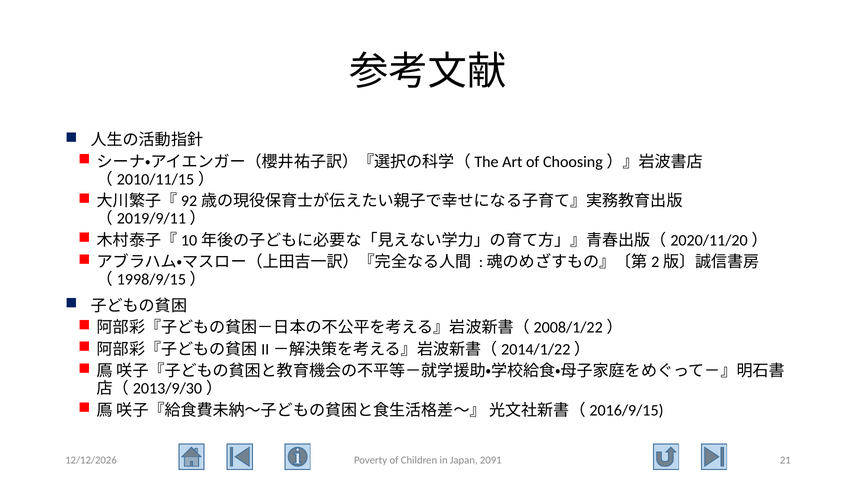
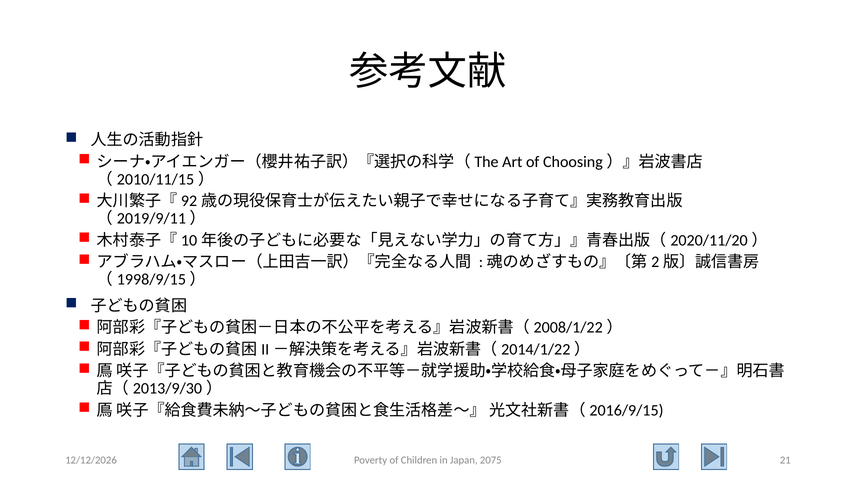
2091: 2091 -> 2075
